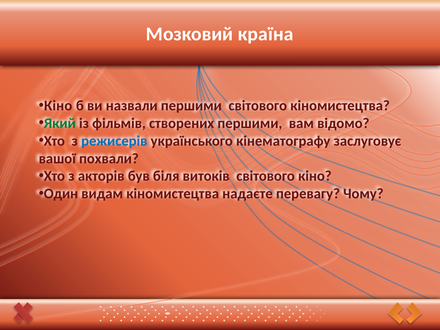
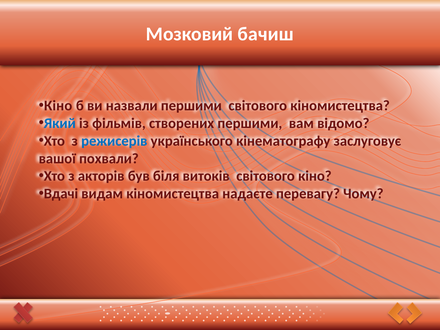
країна: країна -> бачиш
Який colour: green -> blue
Один: Один -> Вдачі
